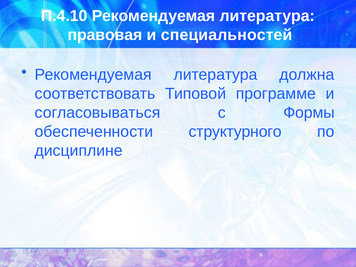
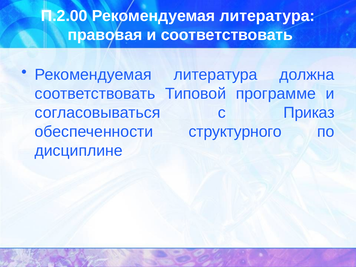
П.4.10: П.4.10 -> П.2.00
и специальностей: специальностей -> соответствовать
Формы: Формы -> Приказ
